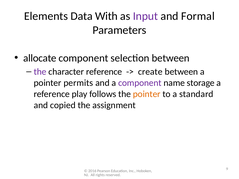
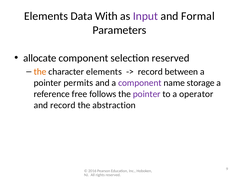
selection between: between -> reserved
the at (40, 72) colour: purple -> orange
character reference: reference -> elements
create at (150, 72): create -> record
play: play -> free
pointer at (147, 94) colour: orange -> purple
standard: standard -> operator
and copied: copied -> record
assignment: assignment -> abstraction
